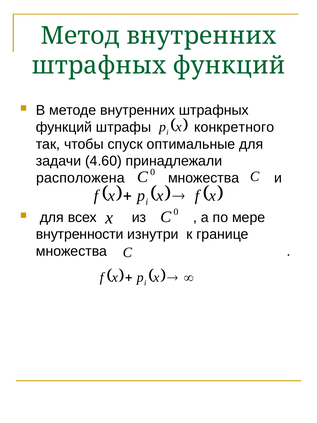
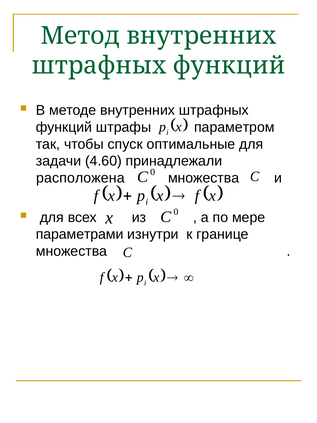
конкретного: конкретного -> параметром
внутренности: внутренности -> параметрами
